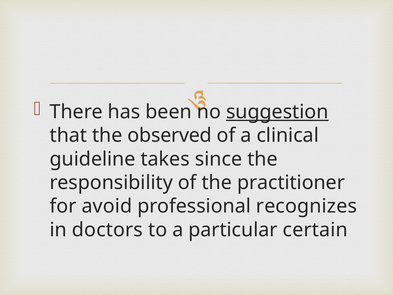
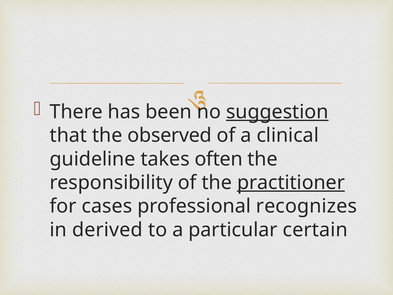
since: since -> often
practitioner underline: none -> present
avoid: avoid -> cases
doctors: doctors -> derived
